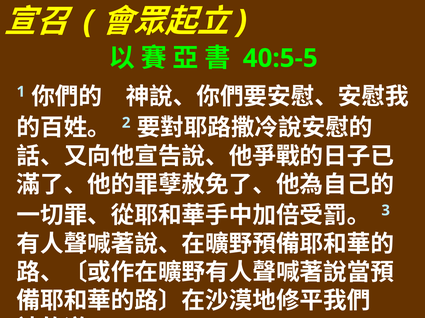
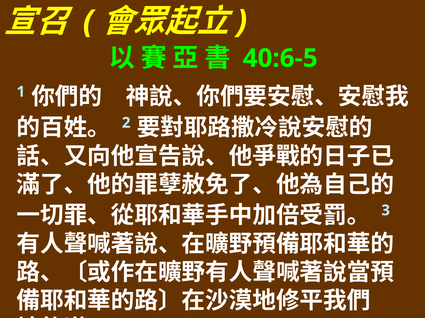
40:5-5: 40:5-5 -> 40:6-5
